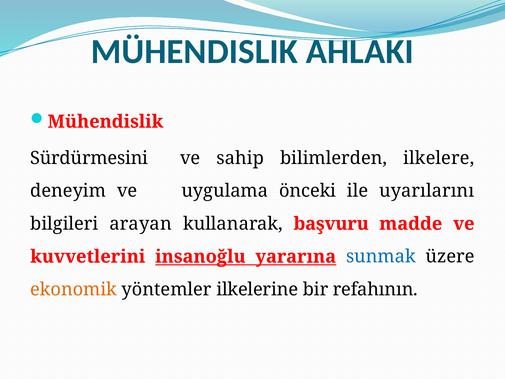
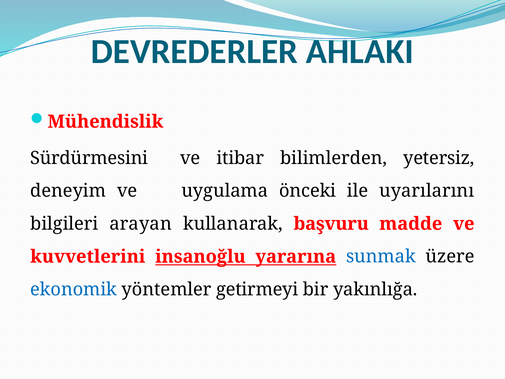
MÜHENDISLIK at (194, 51): MÜHENDISLIK -> DEVREDERLER
sahip: sahip -> itibar
ilkelere: ilkelere -> yetersiz
ekonomik colour: orange -> blue
ilkelerine: ilkelerine -> getirmeyi
refahının: refahının -> yakınlığa
